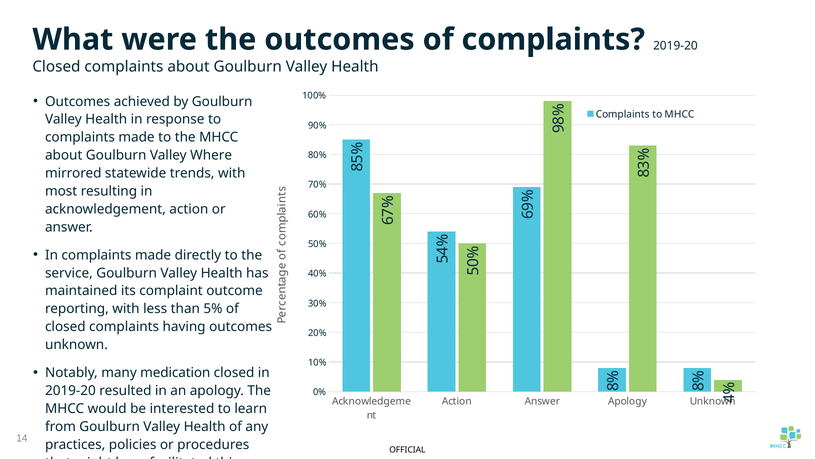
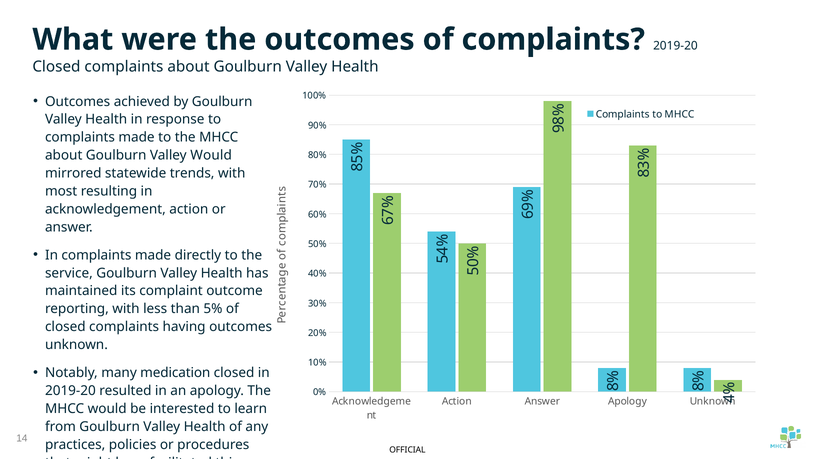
Valley Where: Where -> Would
